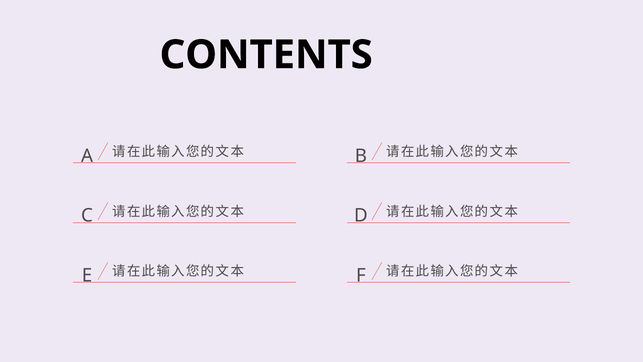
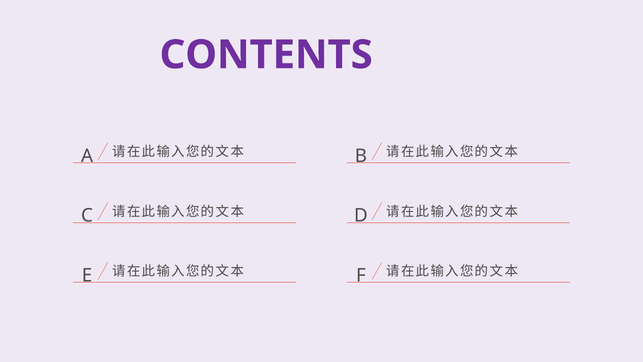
CONTENTS colour: black -> purple
